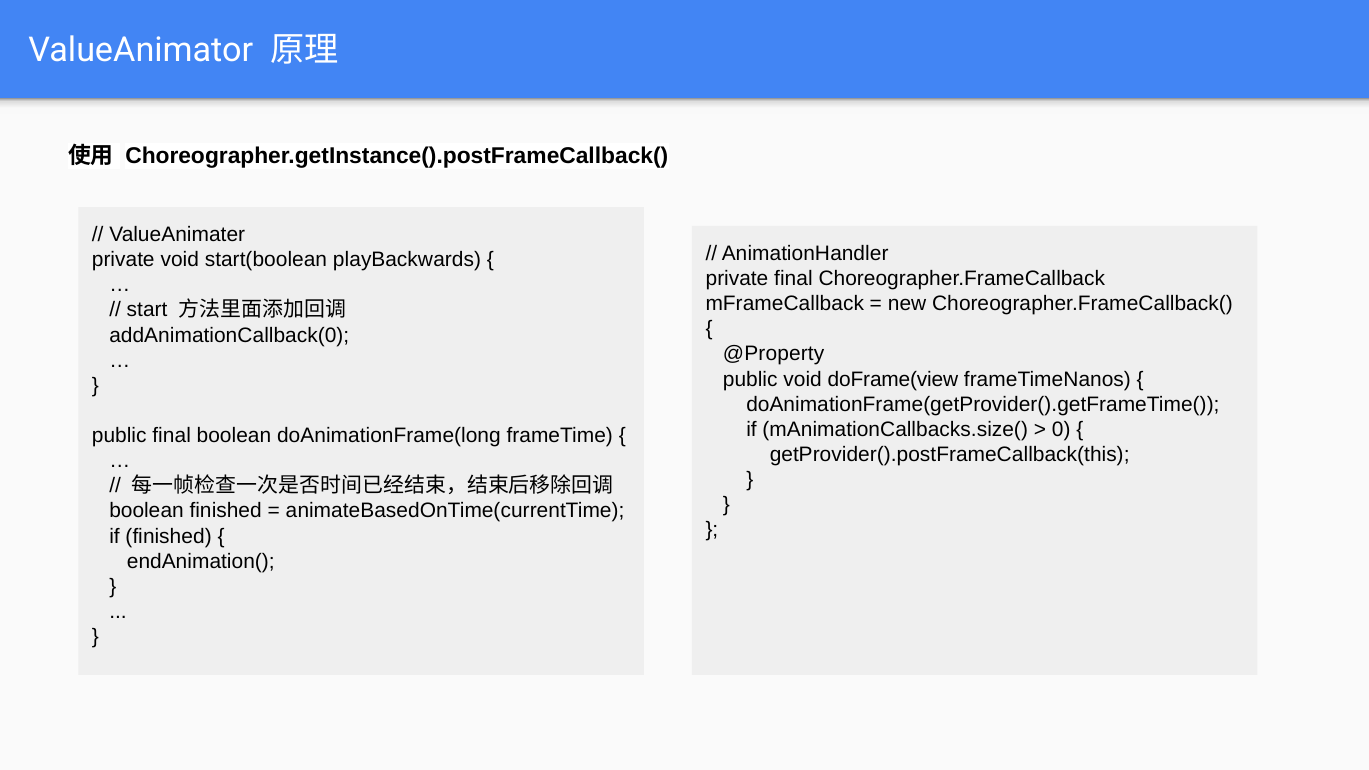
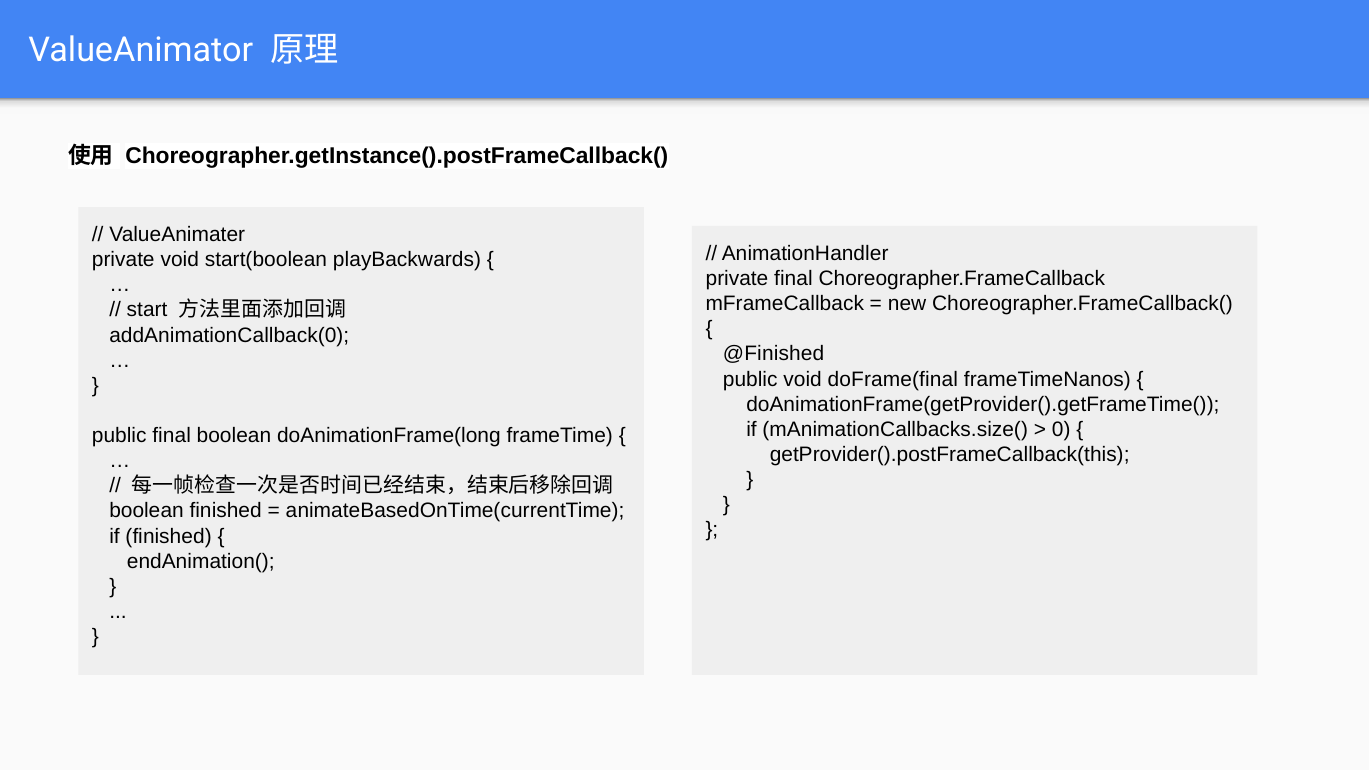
@Property: @Property -> @Finished
doFrame(view: doFrame(view -> doFrame(final
